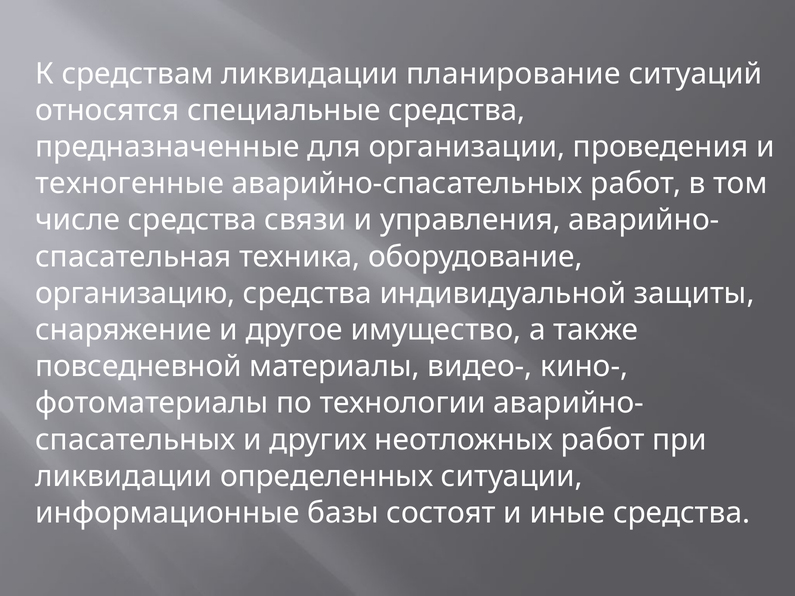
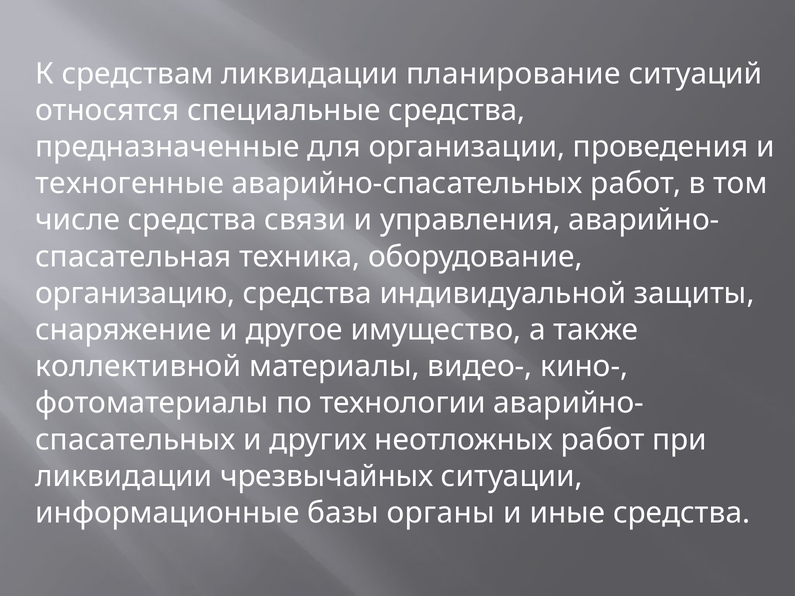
повседневной: повседневной -> коллективной
определенных: определенных -> чрезвычайных
состоят: состоят -> органы
